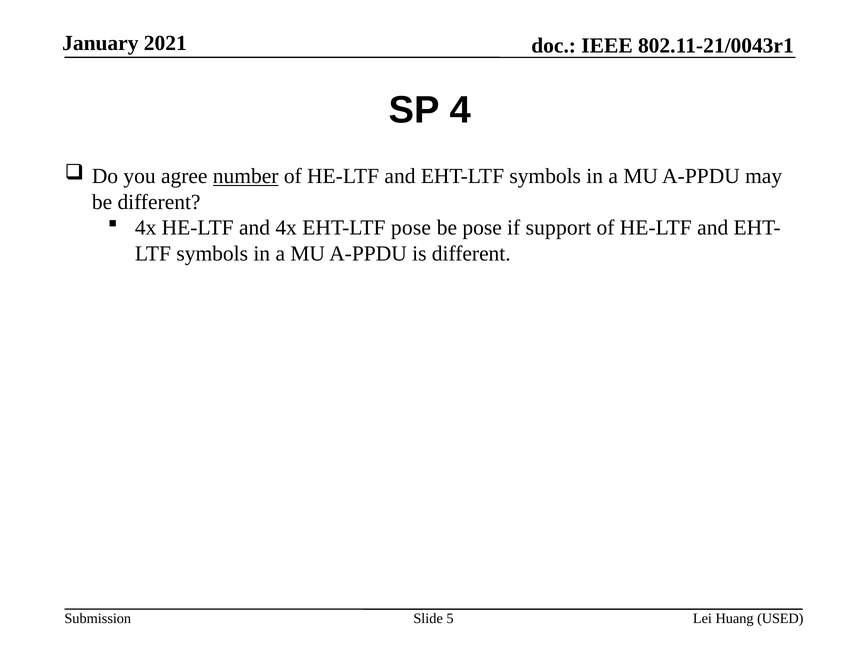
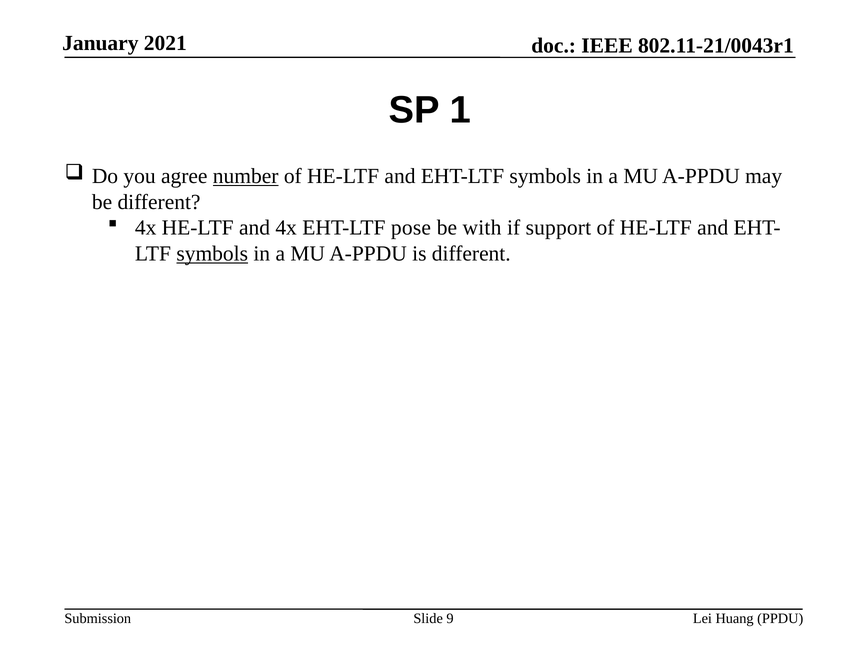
4: 4 -> 1
be pose: pose -> with
symbols at (212, 254) underline: none -> present
5: 5 -> 9
USED: USED -> PPDU
